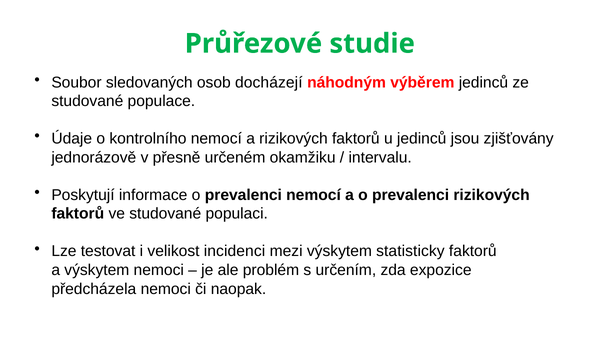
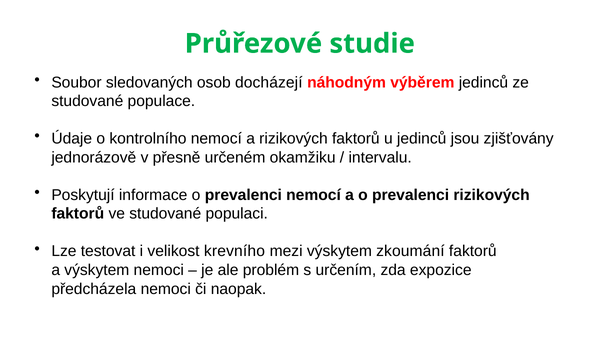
incidenci: incidenci -> krevního
statisticky: statisticky -> zkoumání
